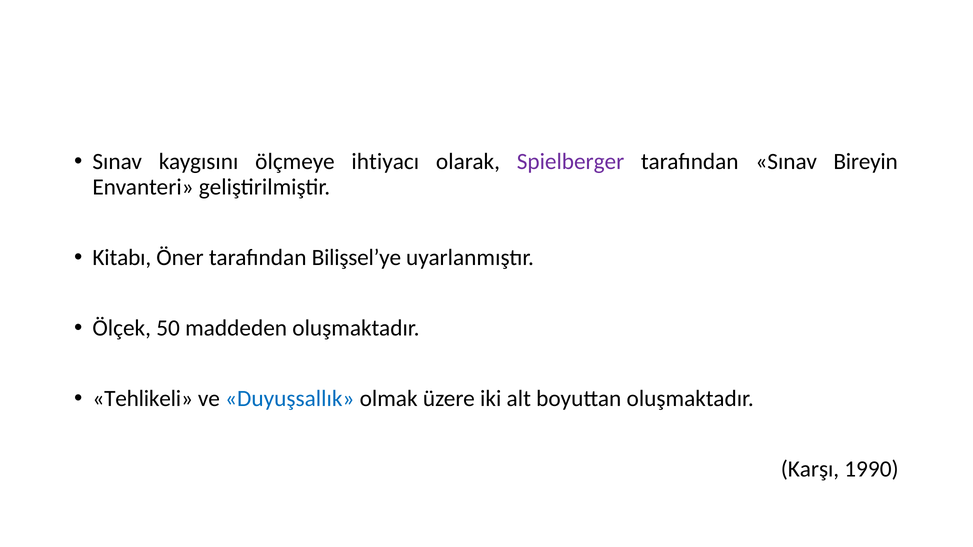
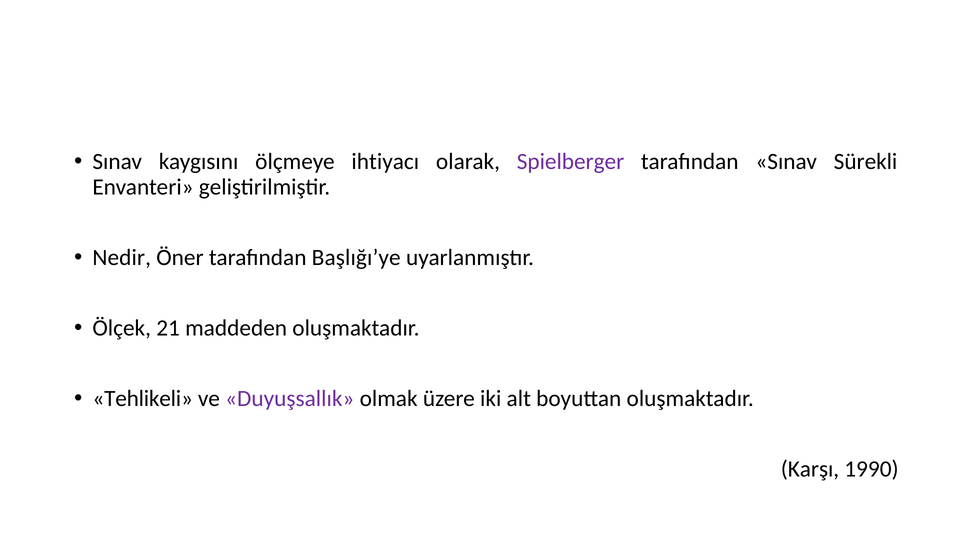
Bireyin: Bireyin -> Sürekli
Kitabı: Kitabı -> Nedir
Bilişsel’ye: Bilişsel’ye -> Başlığı’ye
50: 50 -> 21
Duyuşsallık colour: blue -> purple
